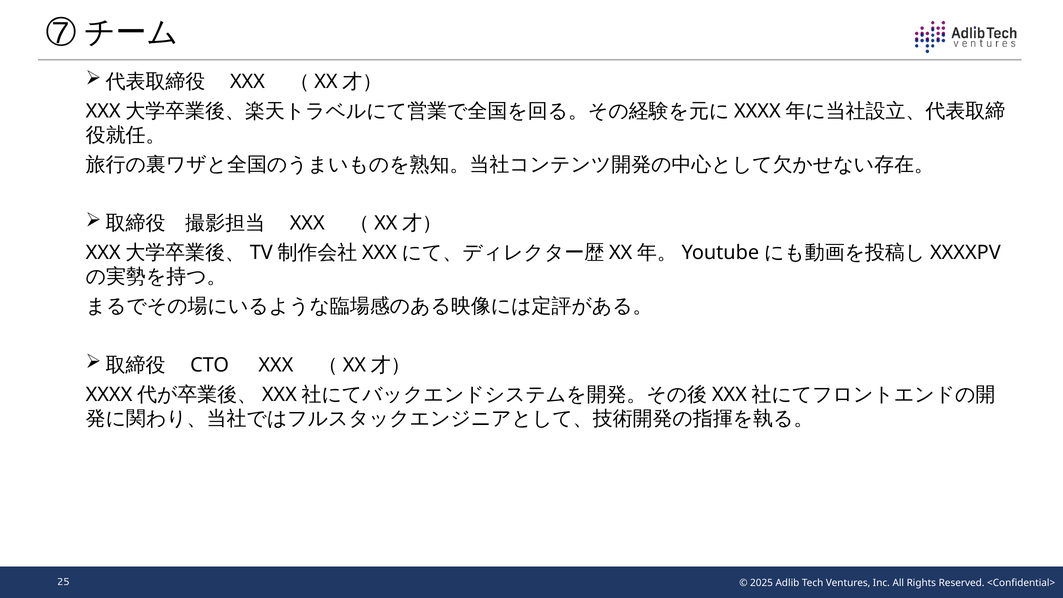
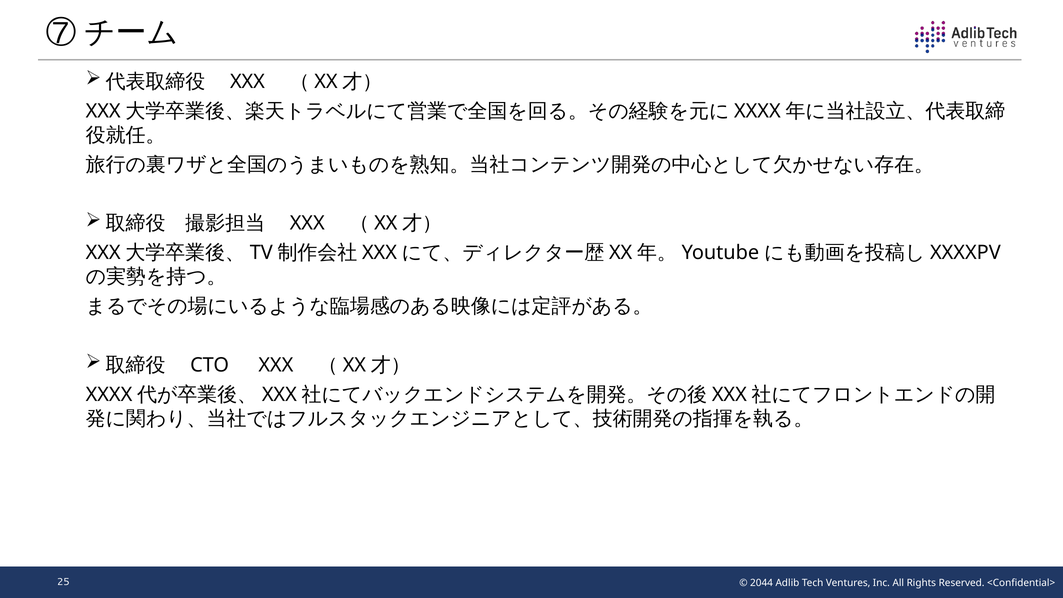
2025: 2025 -> 2044
